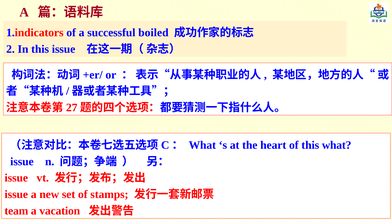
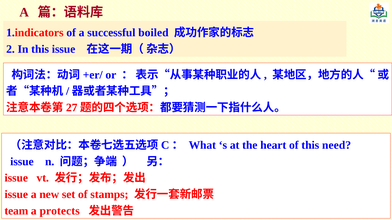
this what: what -> need
vacation: vacation -> protects
